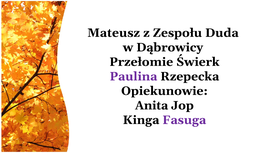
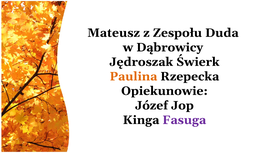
Przełomie: Przełomie -> Jędroszak
Paulina colour: purple -> orange
Anita: Anita -> Józef
